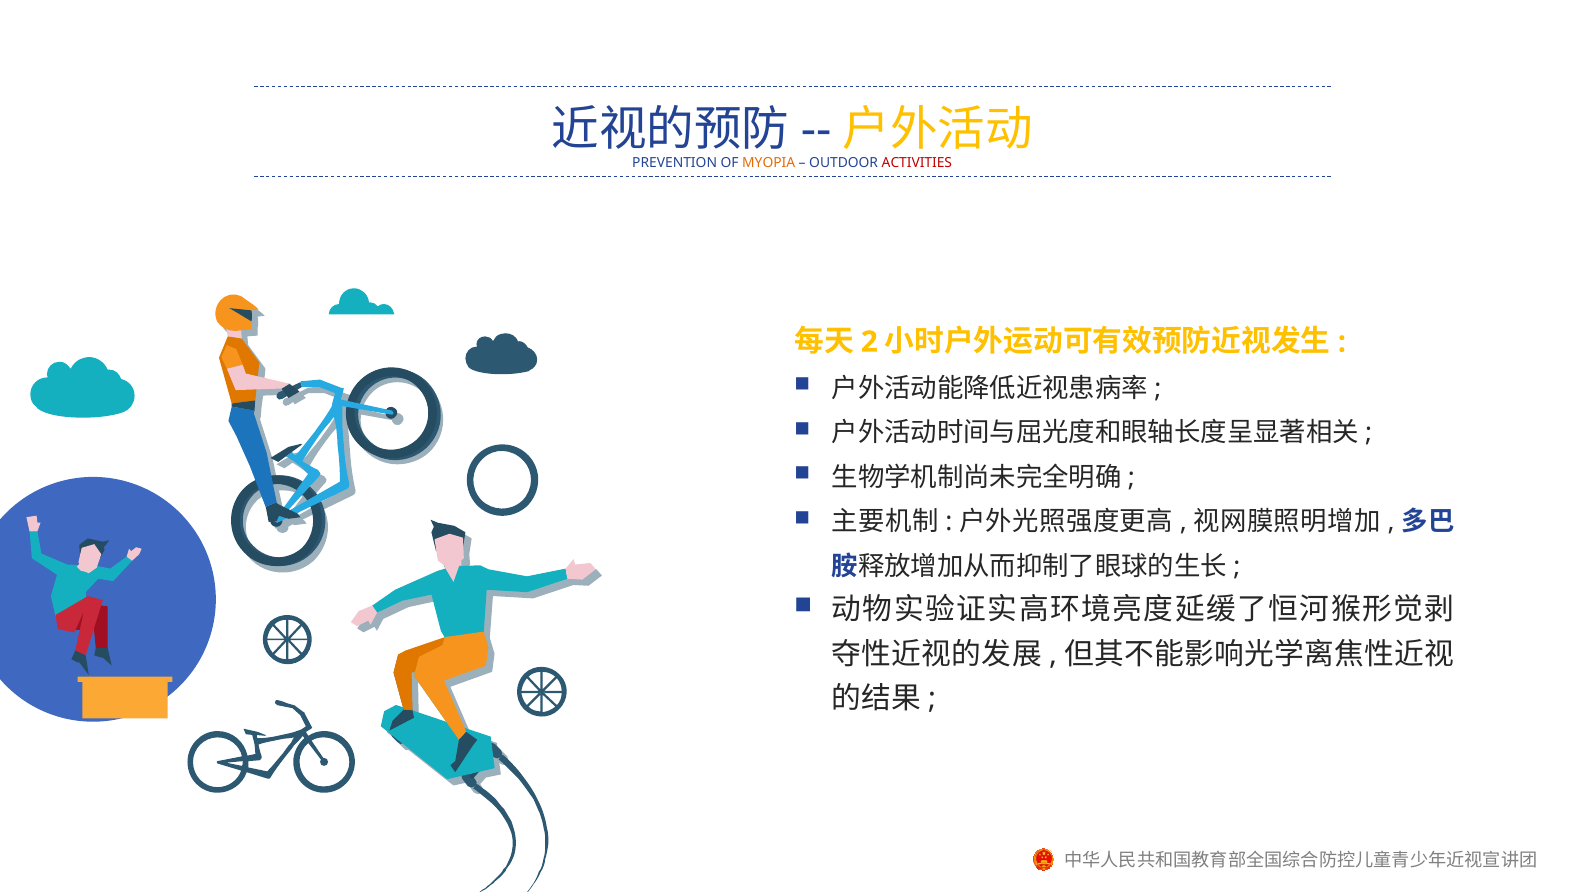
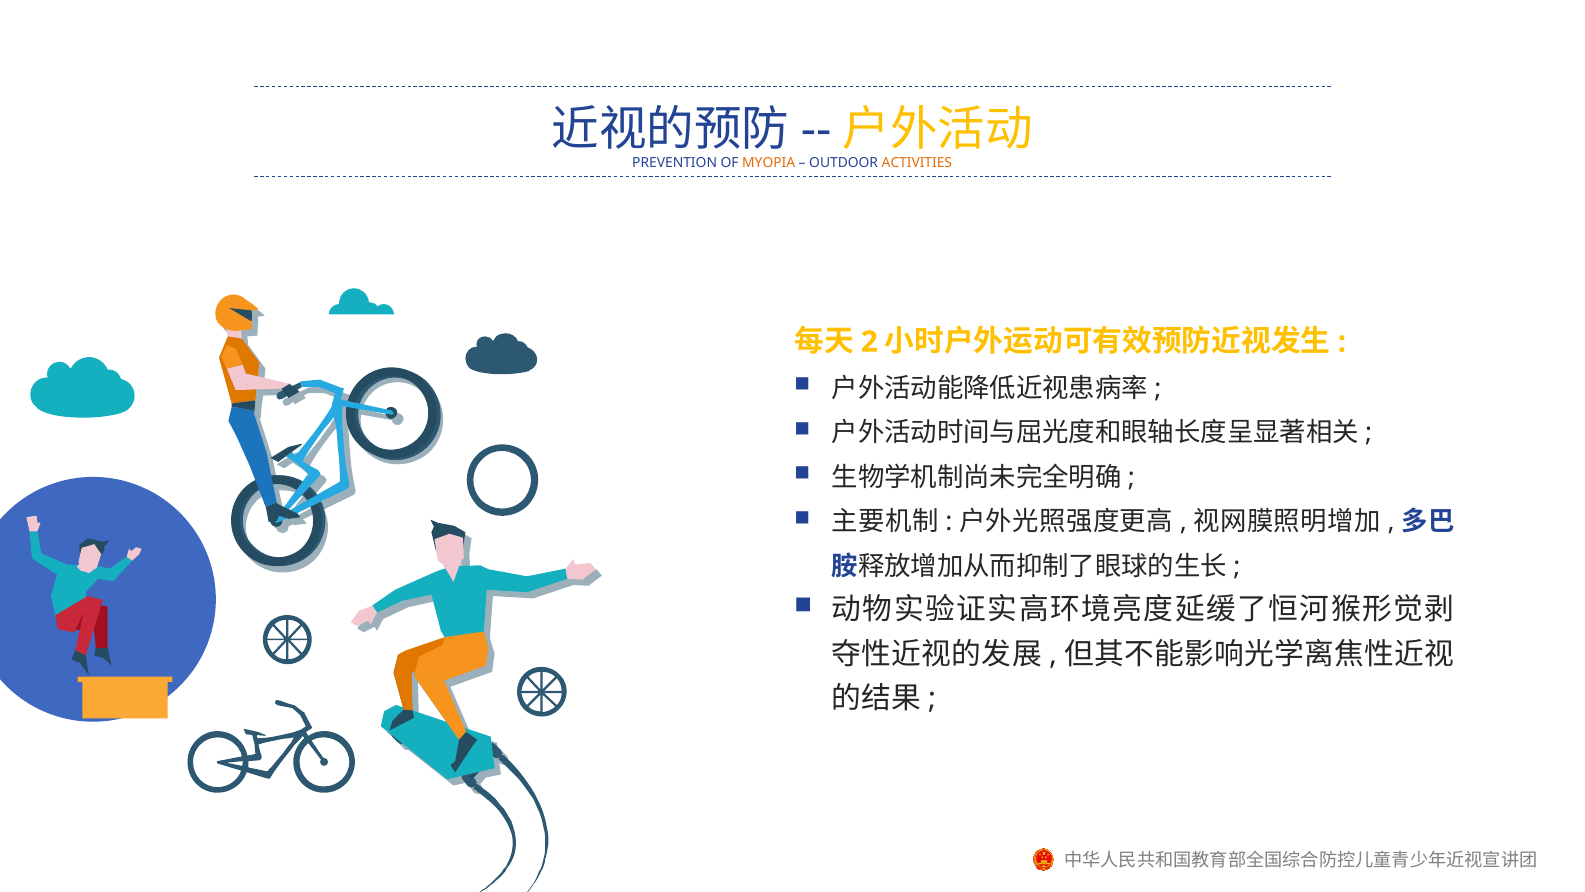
ACTIVITIES colour: red -> orange
